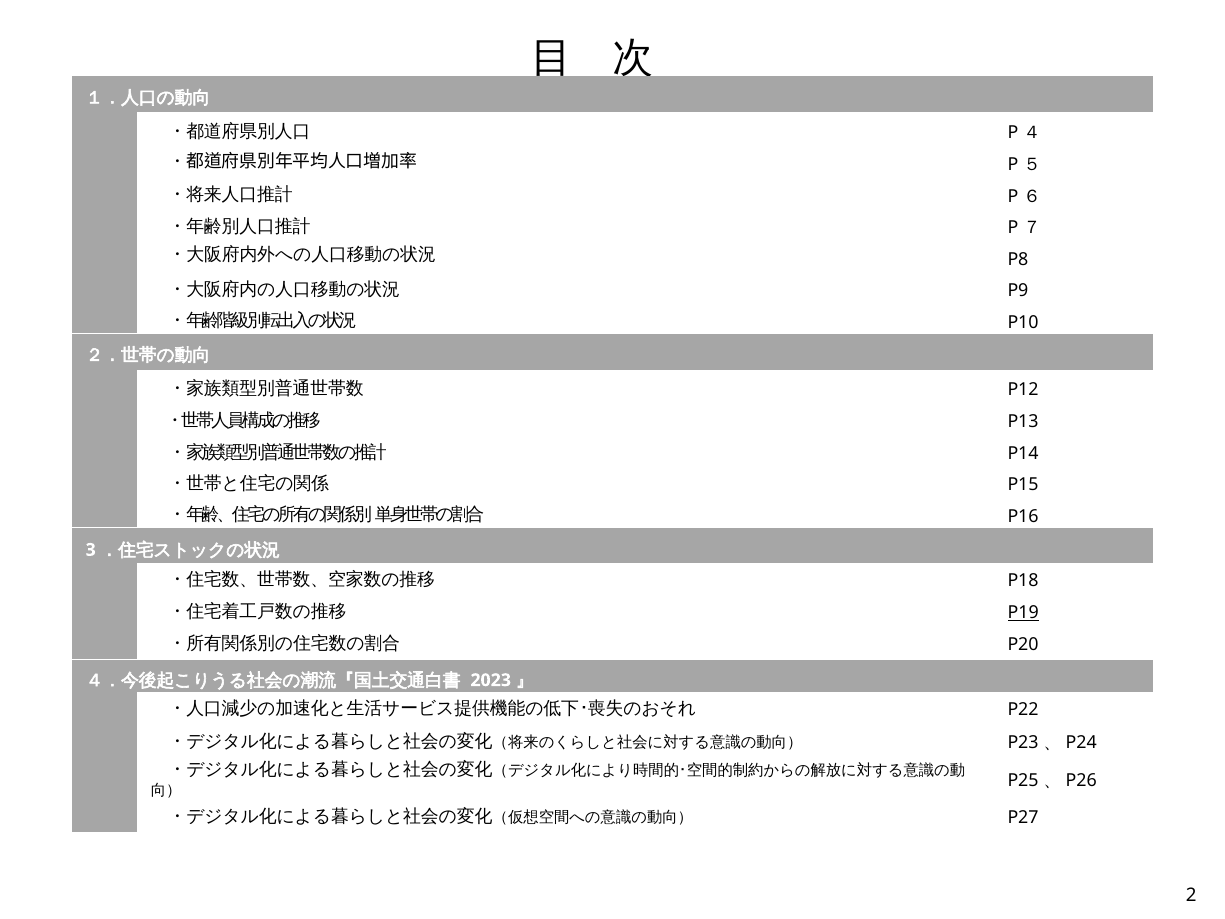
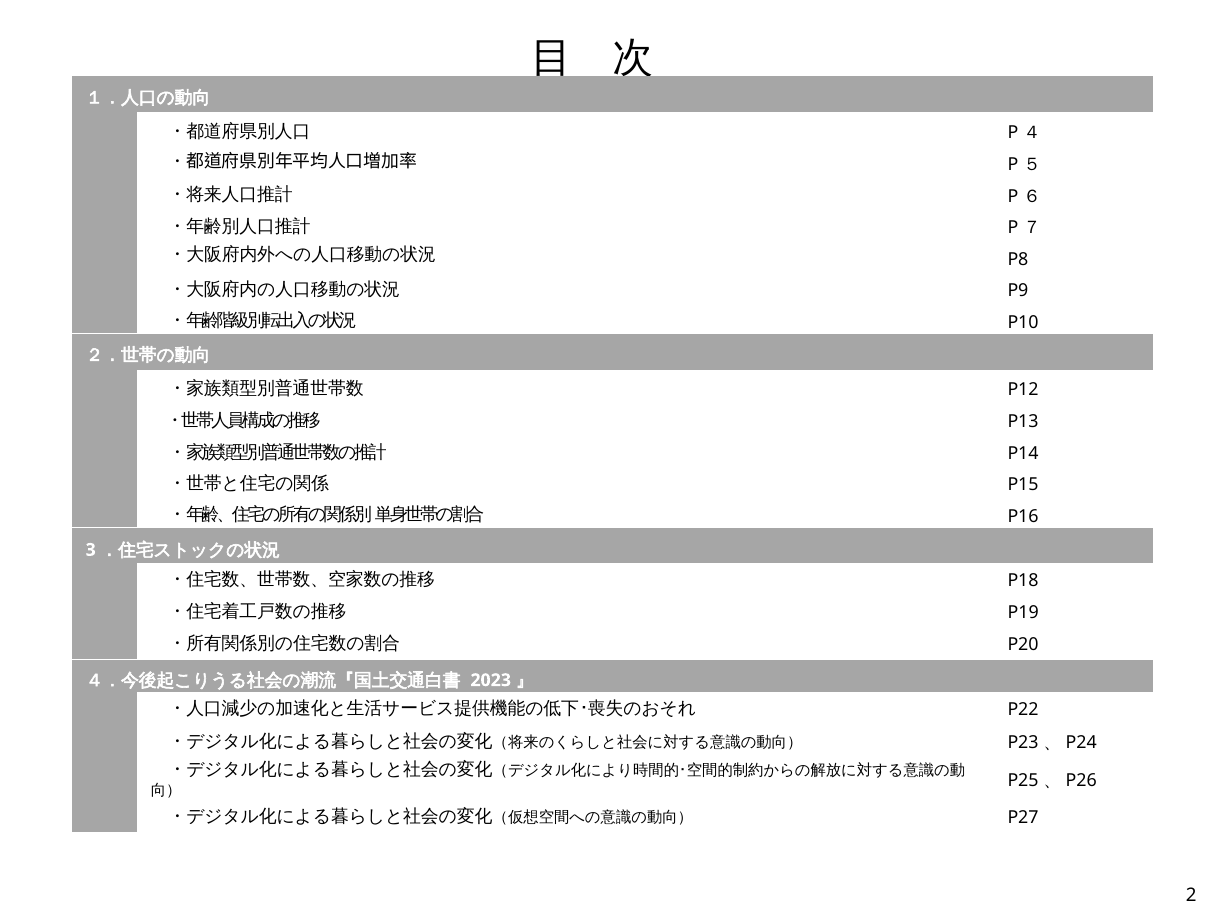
P19 underline: present -> none
